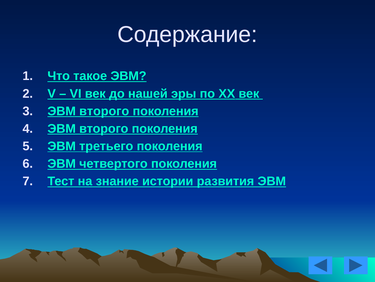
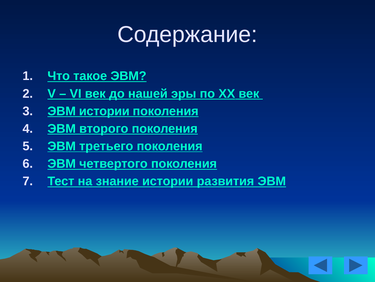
второго at (104, 111): второго -> истории
